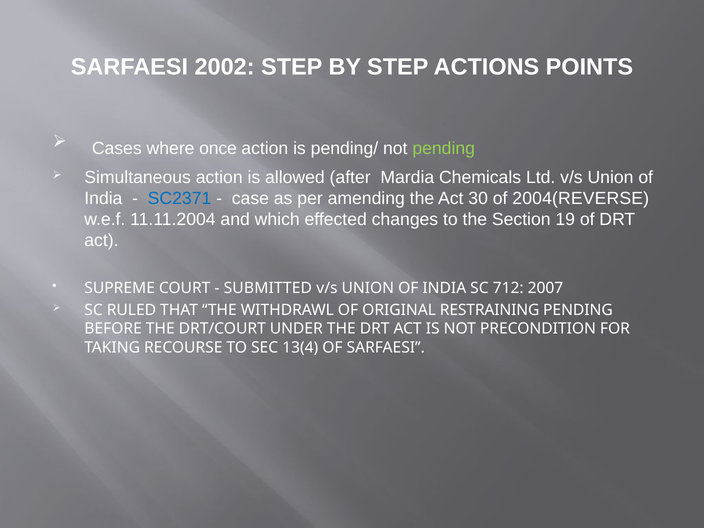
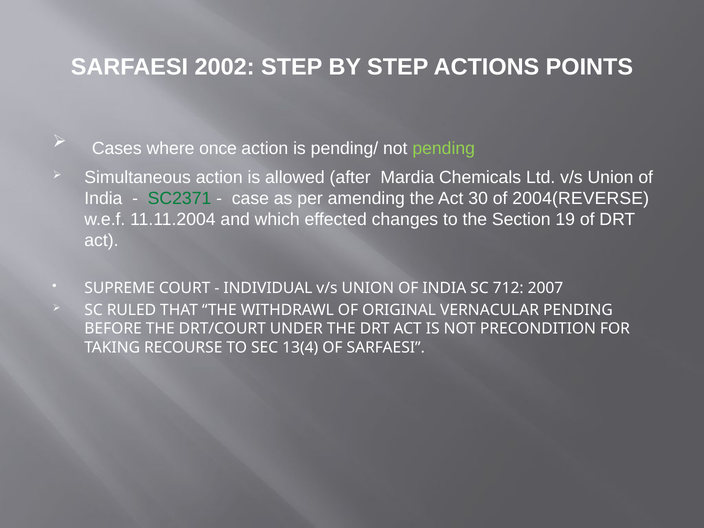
SC2371 colour: blue -> green
SUBMITTED: SUBMITTED -> INDIVIDUAL
RESTRAINING: RESTRAINING -> VERNACULAR
